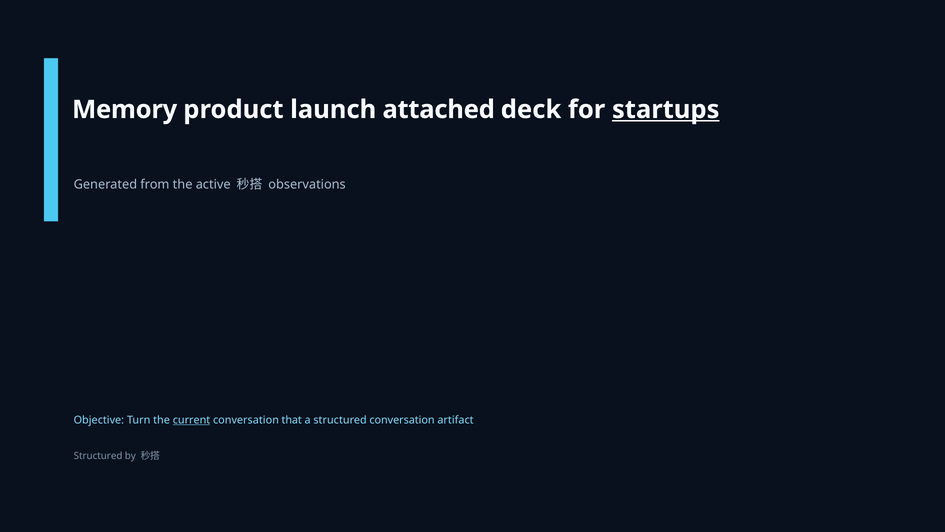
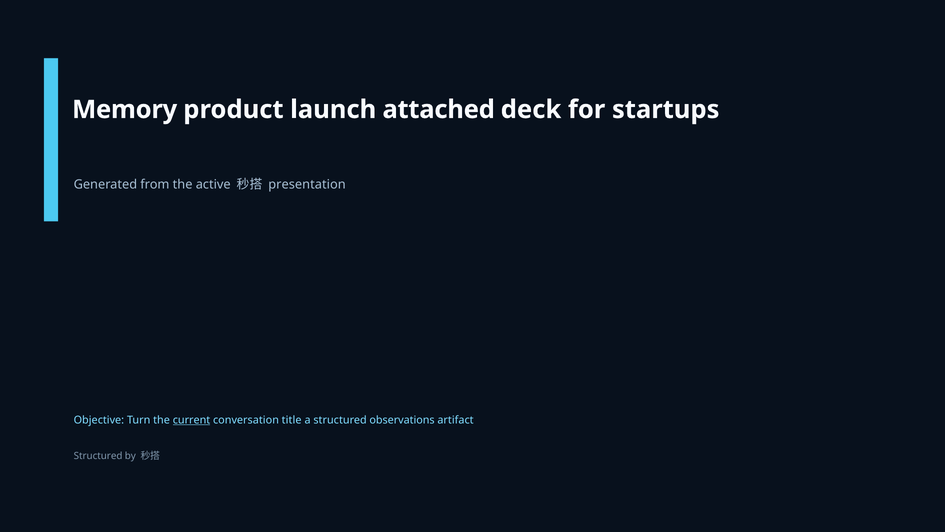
startups underline: present -> none
observations: observations -> presentation
that: that -> title
structured conversation: conversation -> observations
